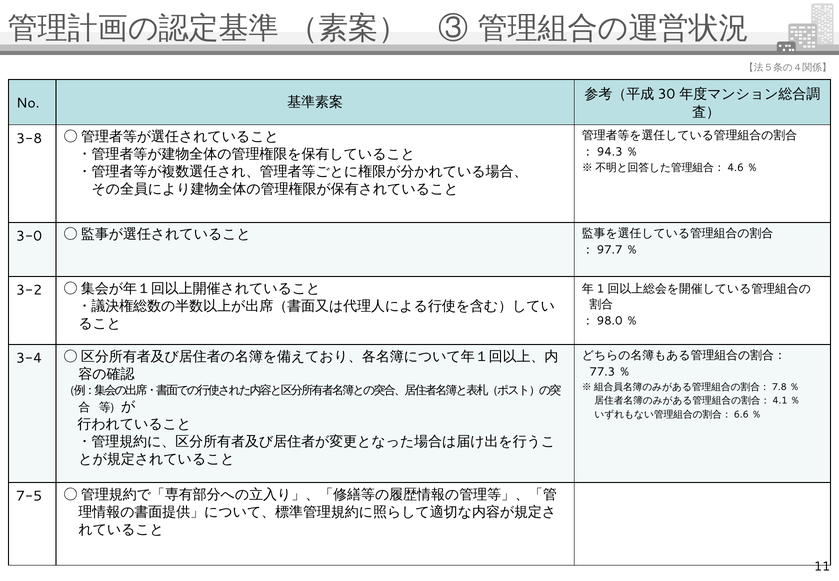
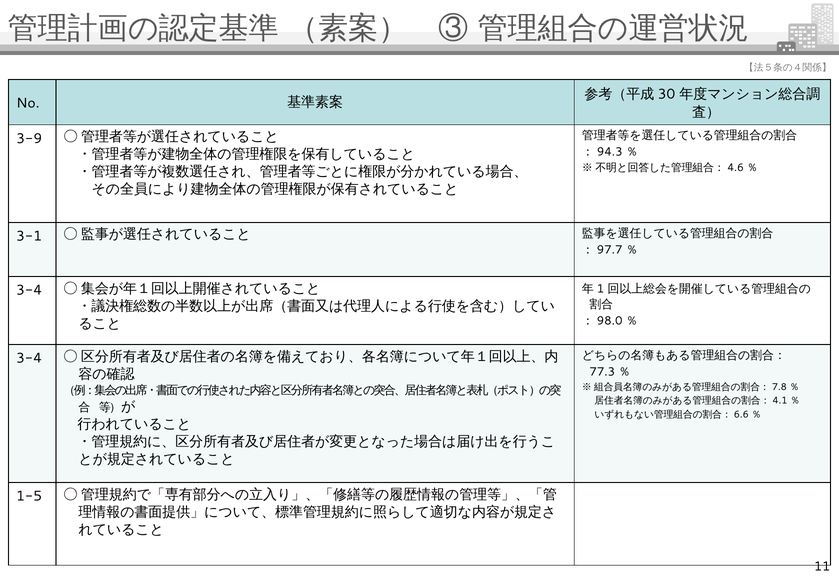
3-8: 3-8 -> 3-9
3-0: 3-0 -> 3-1
3-2 at (29, 290): 3-2 -> 3-4
7-5: 7-5 -> 1-5
